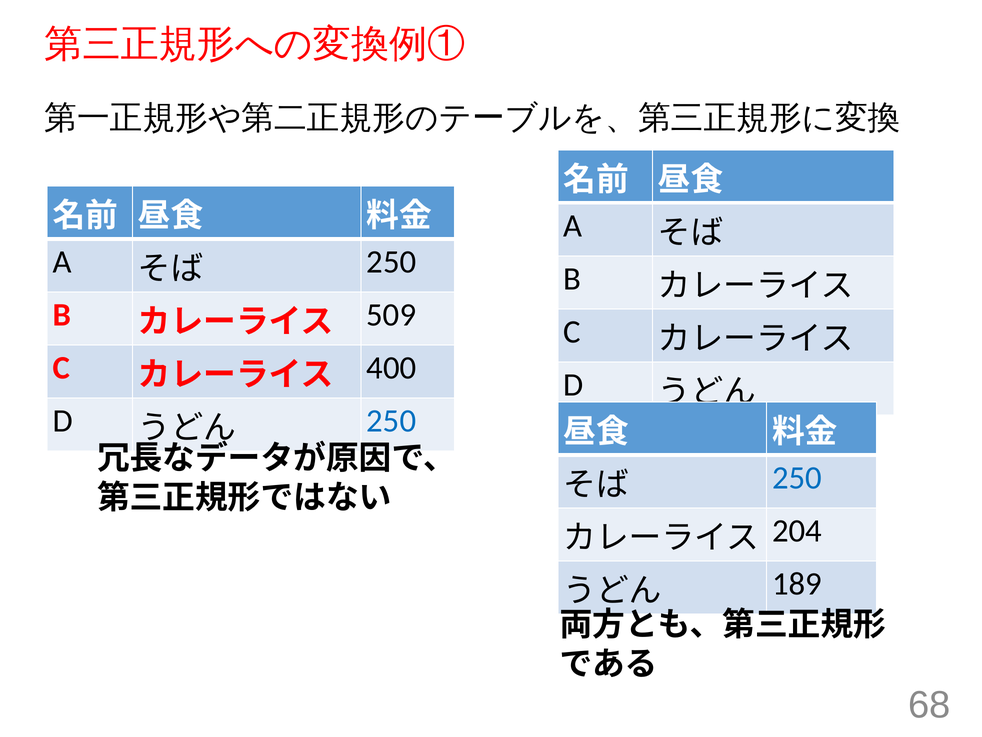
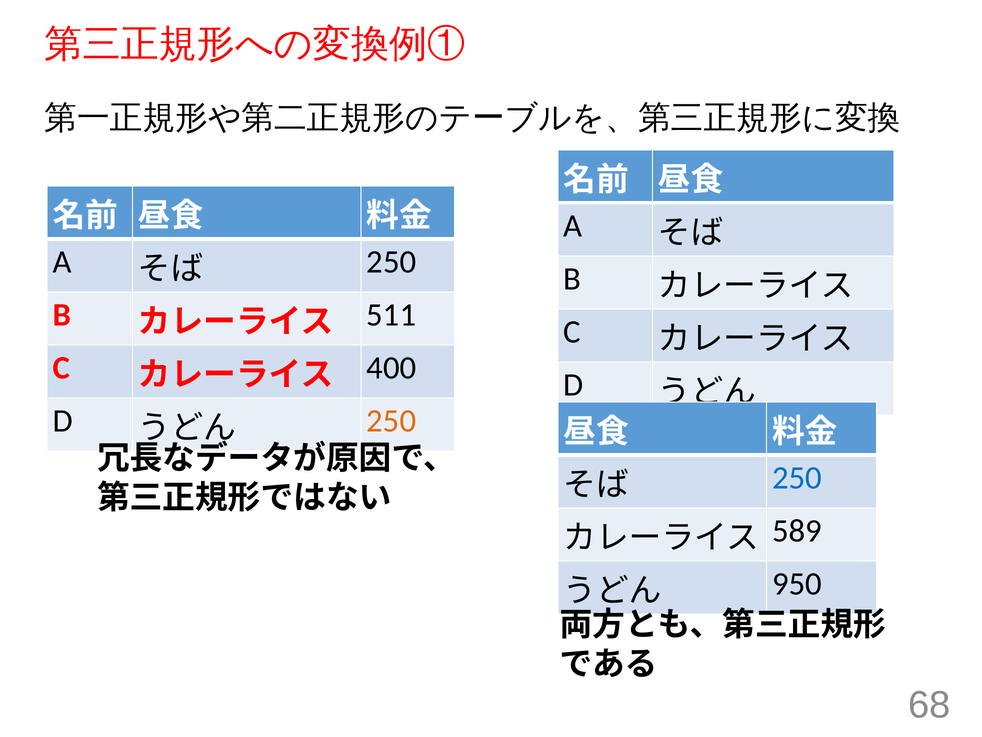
509: 509 -> 511
250 at (391, 421) colour: blue -> orange
204: 204 -> 589
189: 189 -> 950
